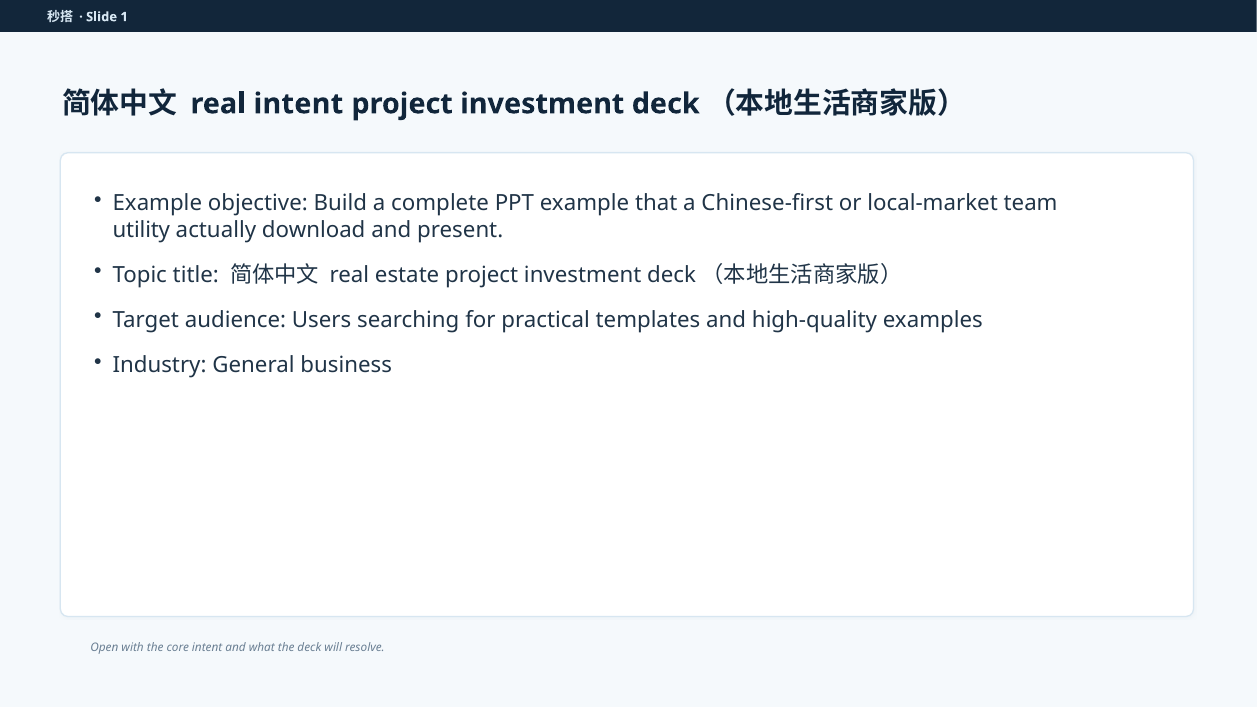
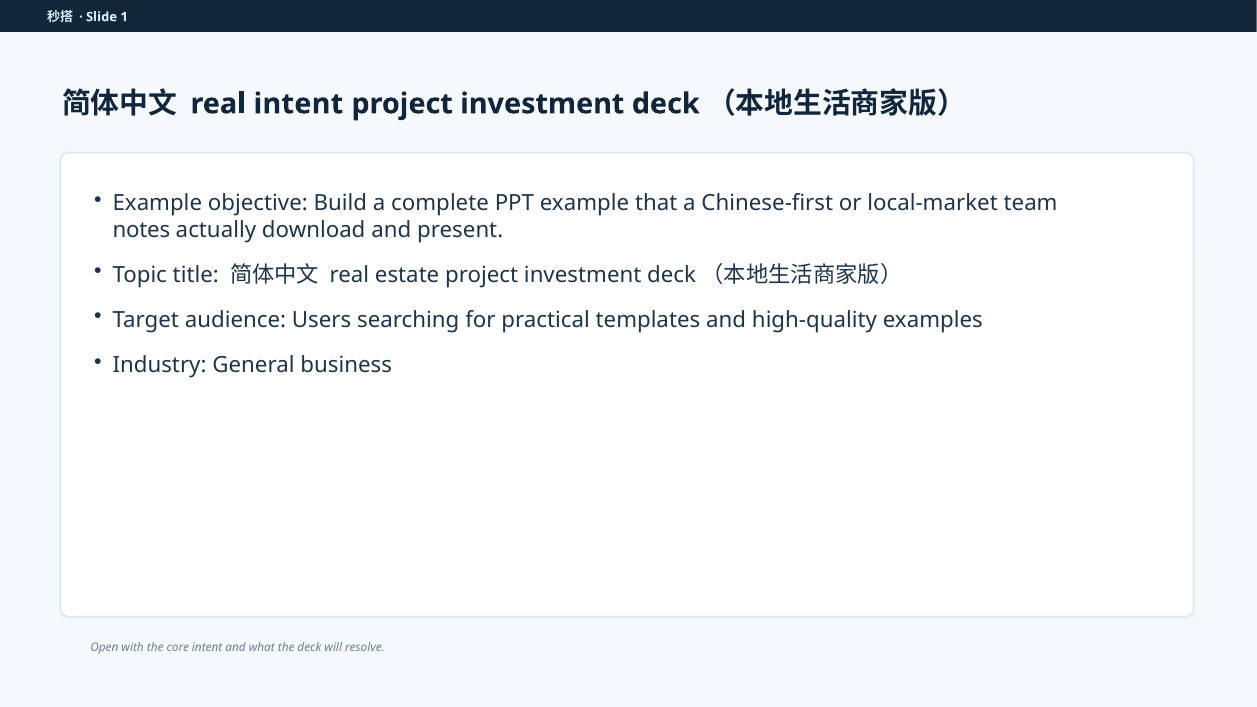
utility: utility -> notes
